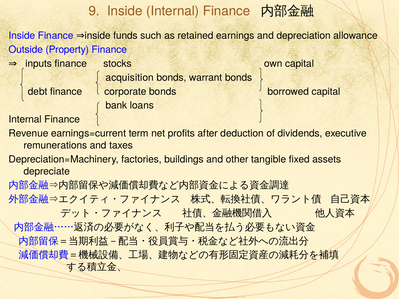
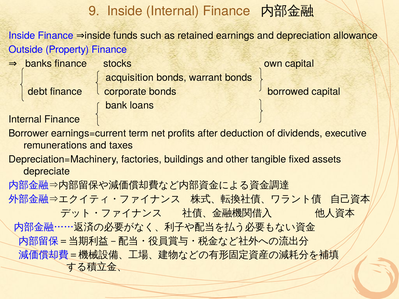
inputs: inputs -> banks
Revenue: Revenue -> Borrower
